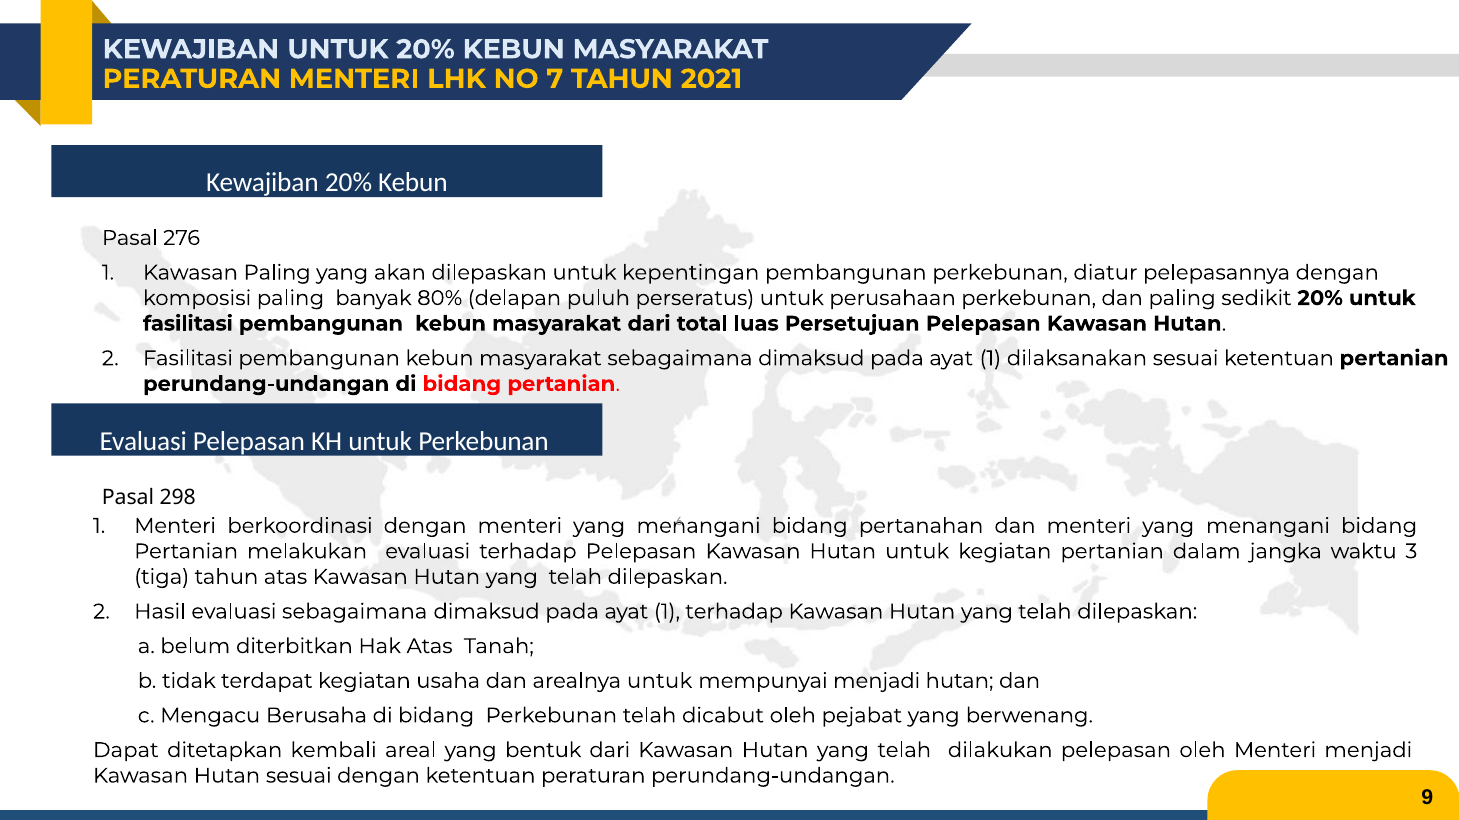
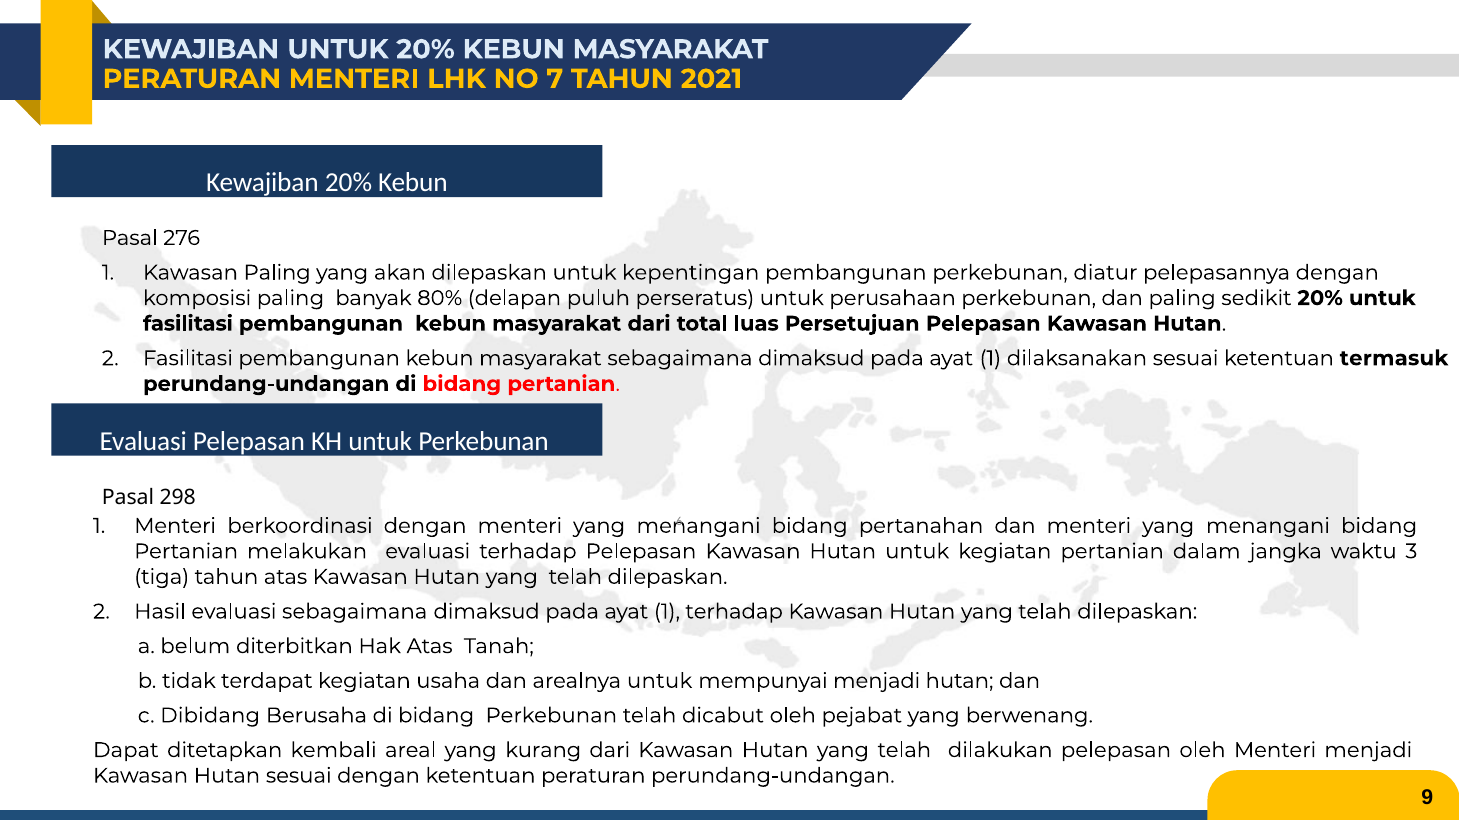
ketentuan pertanian: pertanian -> termasuk
Mengacu: Mengacu -> Dibidang
bentuk: bentuk -> kurang
